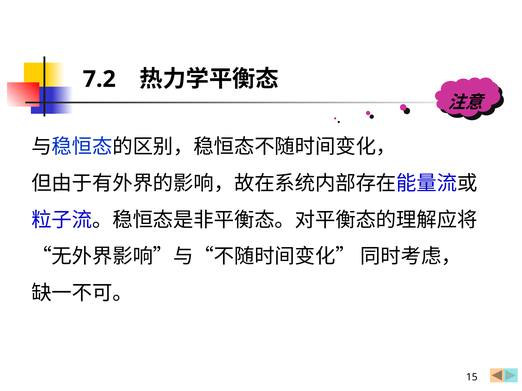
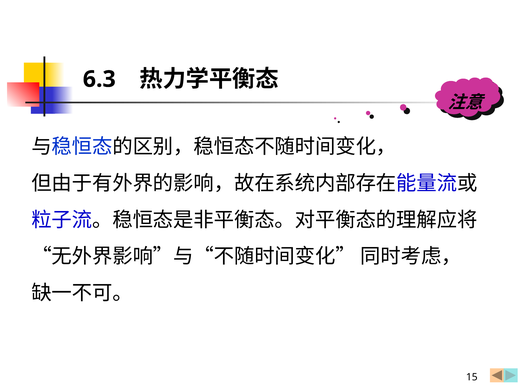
7.2: 7.2 -> 6.3
